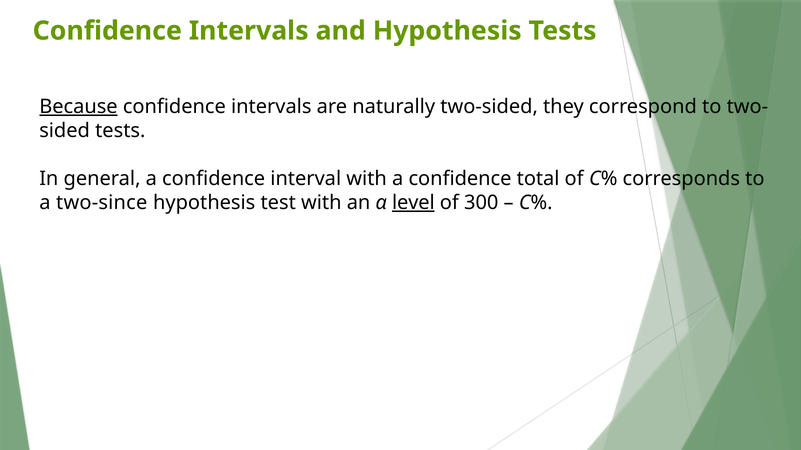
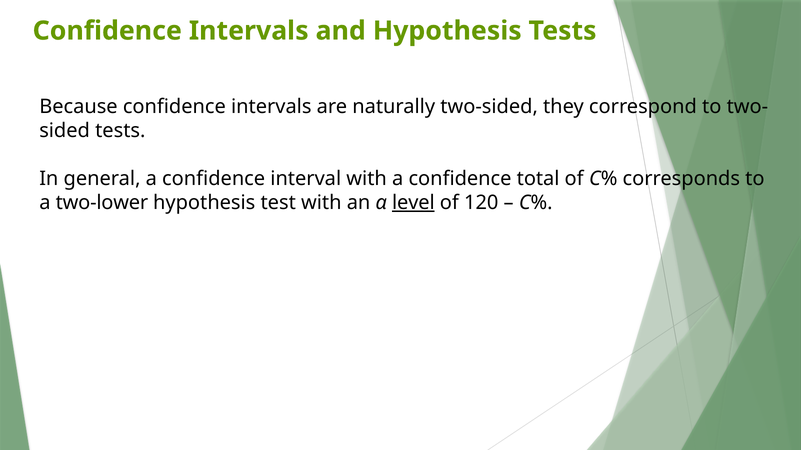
Because underline: present -> none
two-since: two-since -> two-lower
300: 300 -> 120
